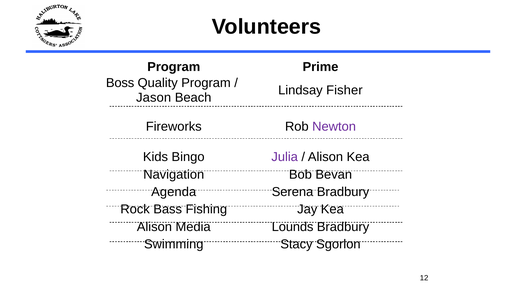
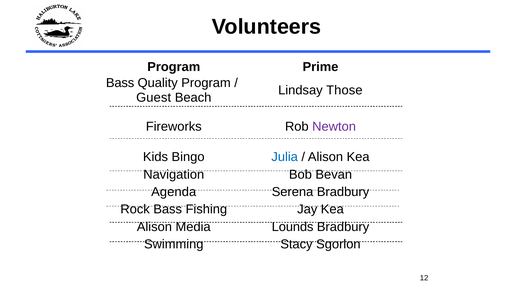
Boss at (120, 83): Boss -> Bass
Fisher: Fisher -> Those
Jason: Jason -> Guest
Julia colour: purple -> blue
